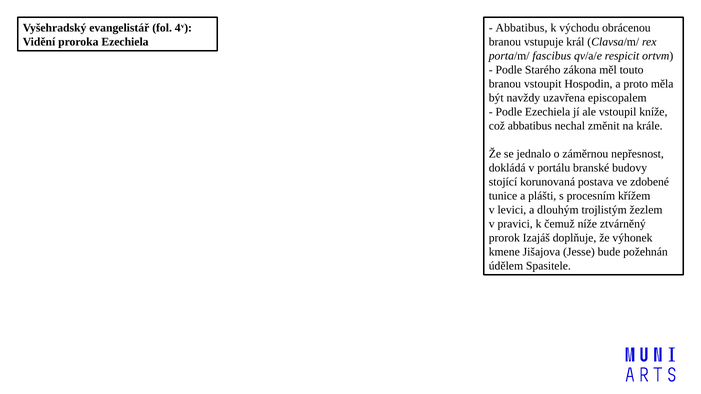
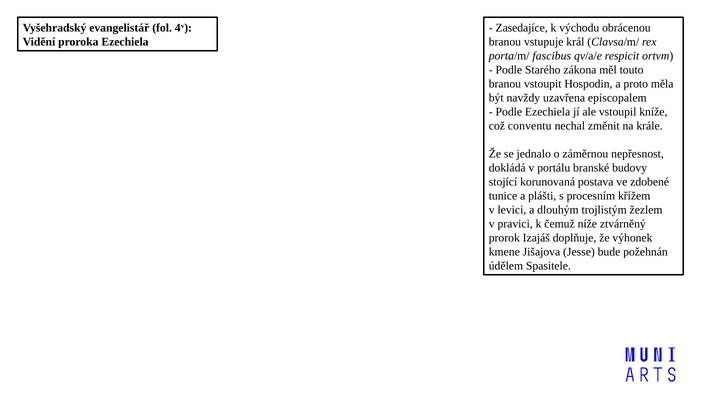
Abbatibus at (522, 28): Abbatibus -> Zasedajíce
což abbatibus: abbatibus -> conventu
